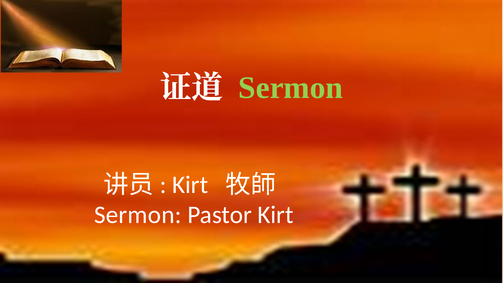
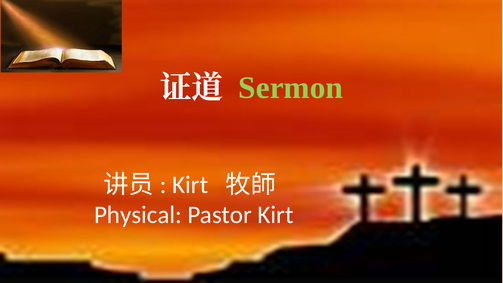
Sermon at (138, 215): Sermon -> Physical
